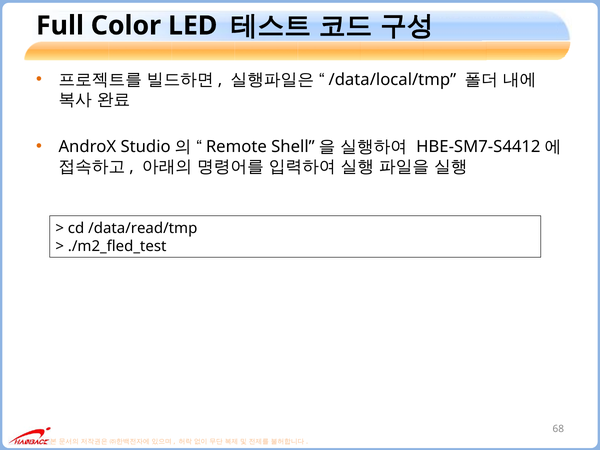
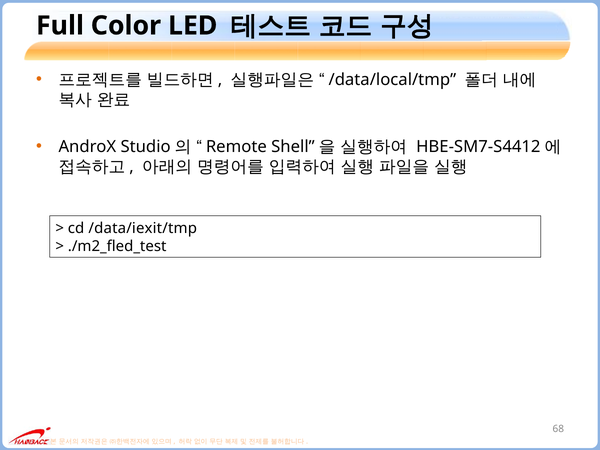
/data/read/tmp: /data/read/tmp -> /data/iexit/tmp
